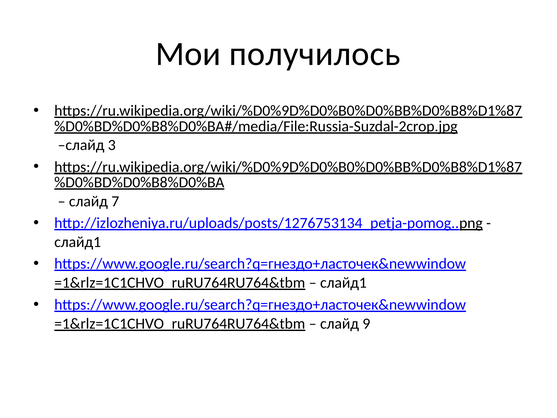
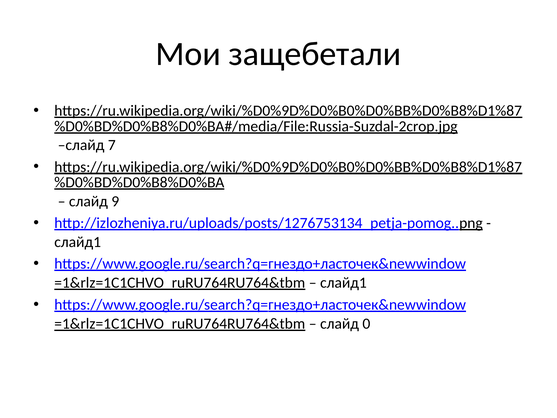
получилось: получилось -> защебетали
3: 3 -> 7
7: 7 -> 9
9: 9 -> 0
